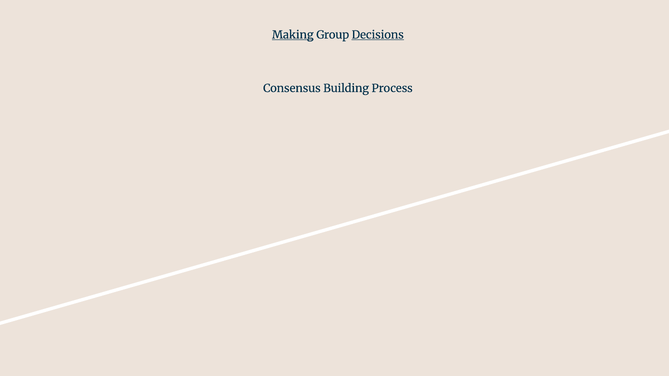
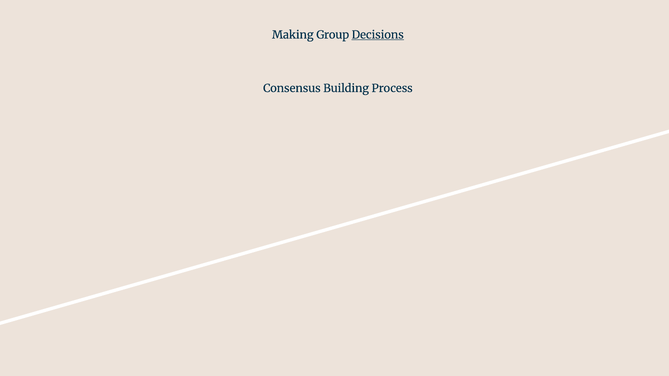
Making underline: present -> none
